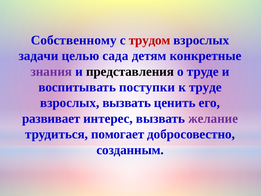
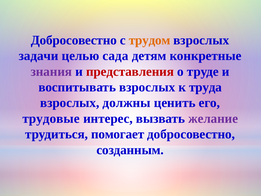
Собственному at (74, 40): Собственному -> Добросовестно
трудом colour: red -> orange
представления colour: black -> red
воспитывать поступки: поступки -> взрослых
к труде: труде -> труда
взрослых вызвать: вызвать -> должны
развивает: развивает -> трудовые
